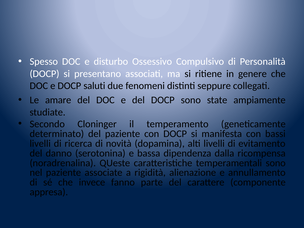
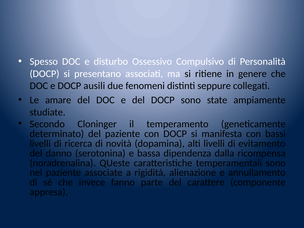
saluti: saluti -> ausili
